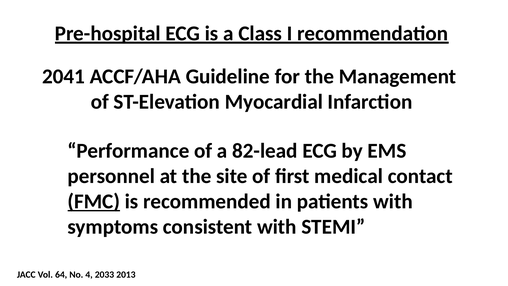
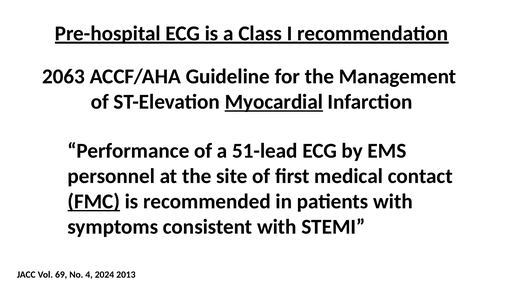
2041: 2041 -> 2063
Myocardial underline: none -> present
82-lead: 82-lead -> 51-lead
64: 64 -> 69
2033: 2033 -> 2024
